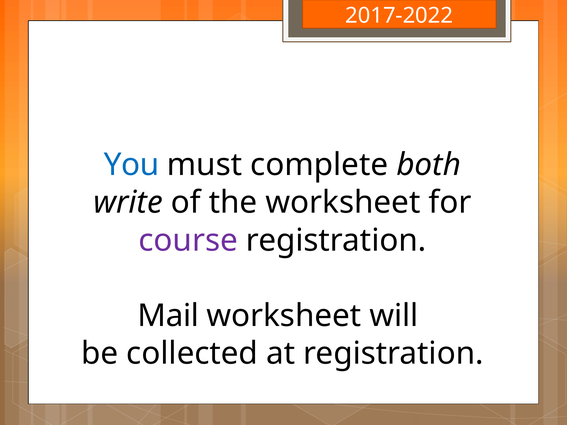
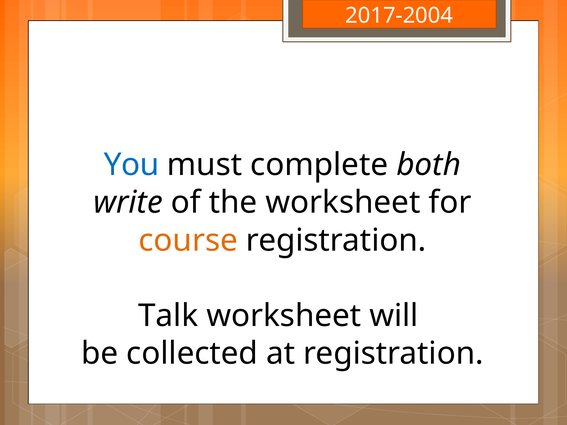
2017-2022: 2017-2022 -> 2017-2004
course colour: purple -> orange
Mail: Mail -> Talk
